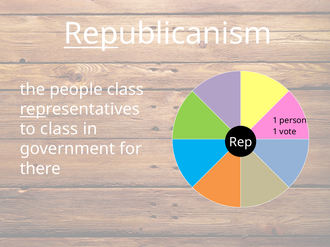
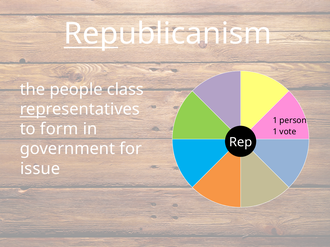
to class: class -> form
there: there -> issue
